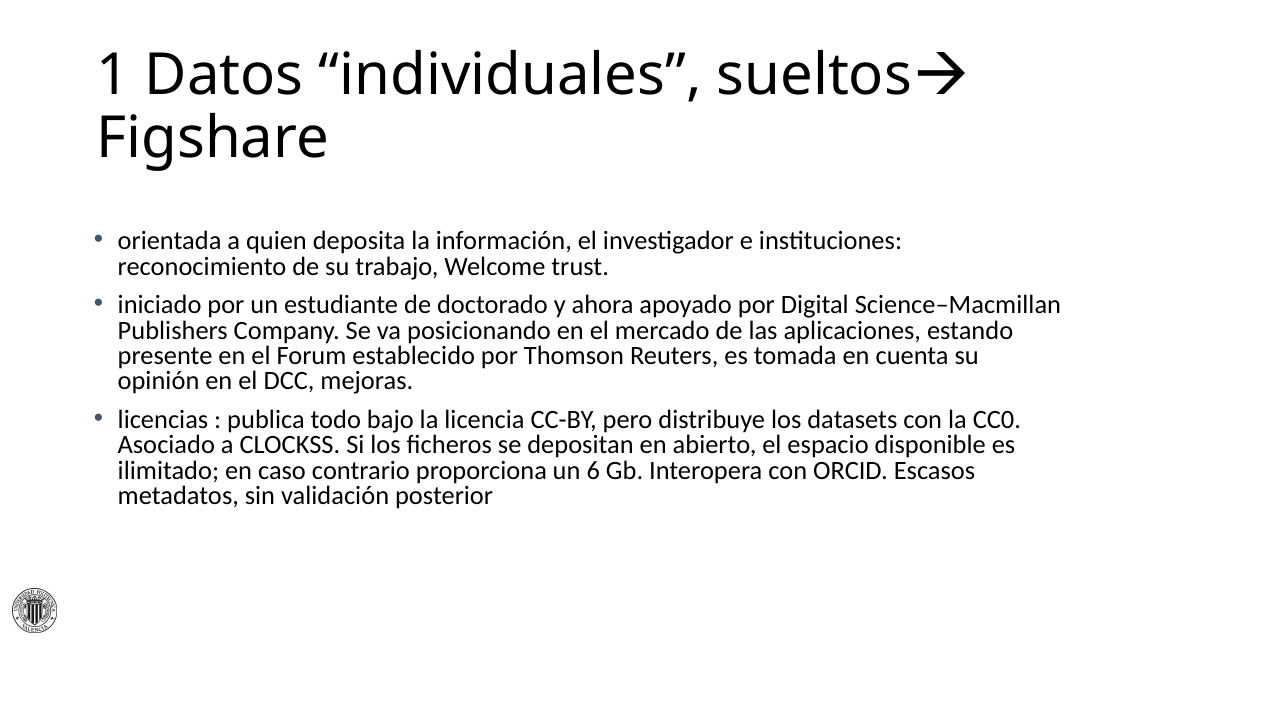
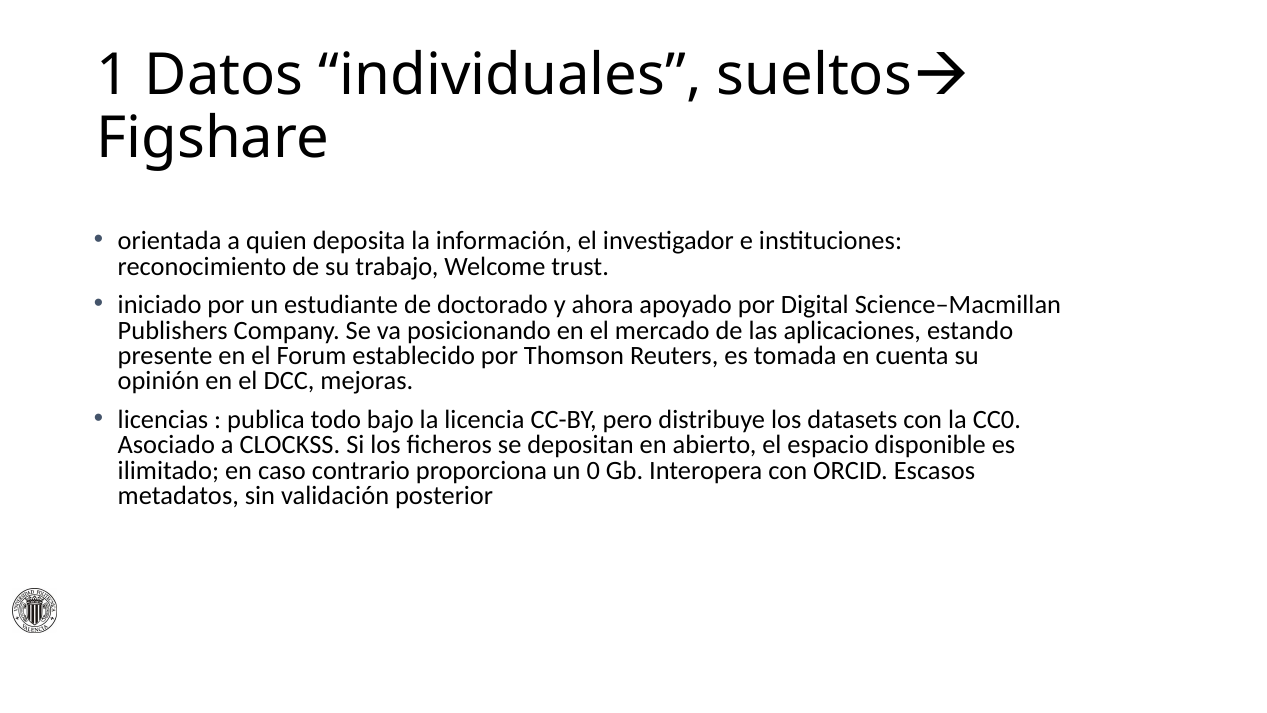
6: 6 -> 0
